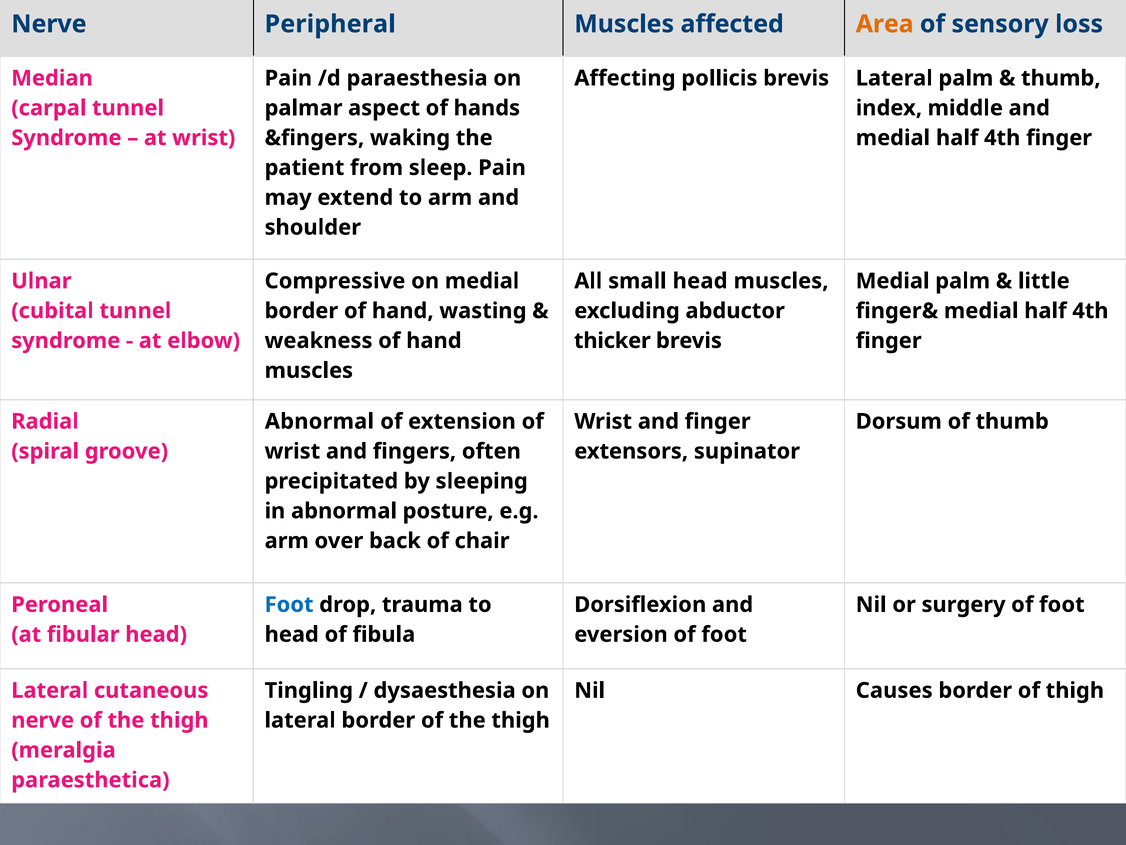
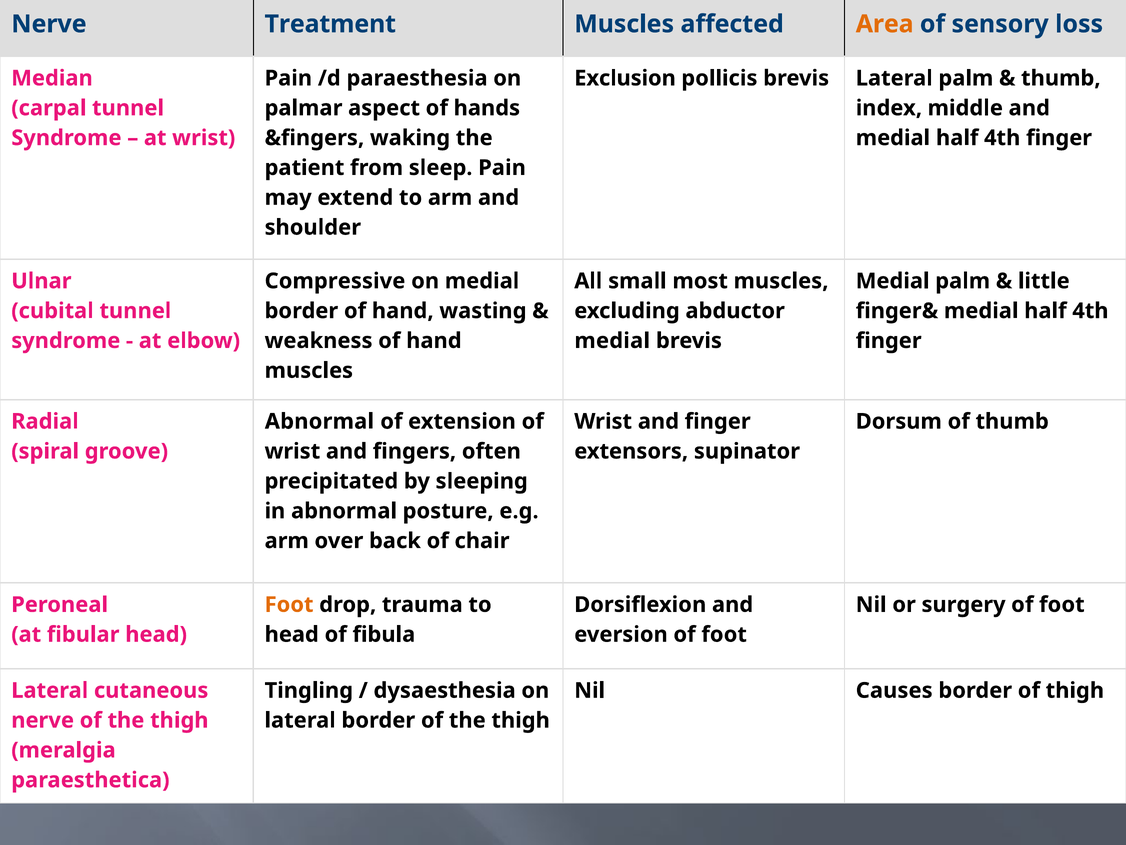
Peripheral: Peripheral -> Treatment
Affecting: Affecting -> Exclusion
small head: head -> most
thicker at (612, 341): thicker -> medial
Foot at (289, 604) colour: blue -> orange
